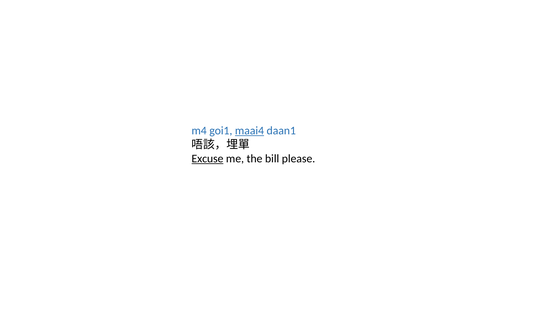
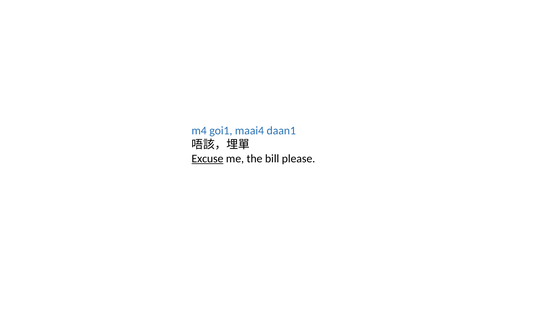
maai4 underline: present -> none
